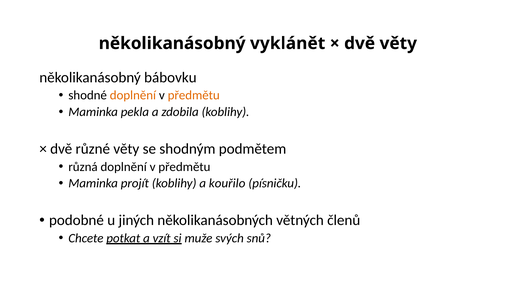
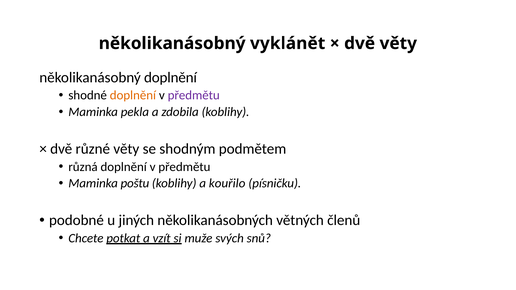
několikanásobný bábovku: bábovku -> doplnění
předmětu at (194, 95) colour: orange -> purple
projít: projít -> poštu
